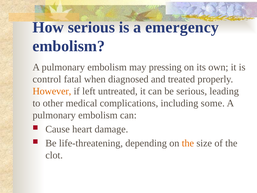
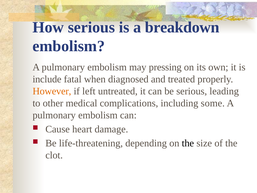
emergency: emergency -> breakdown
control: control -> include
the at (188, 143) colour: orange -> black
